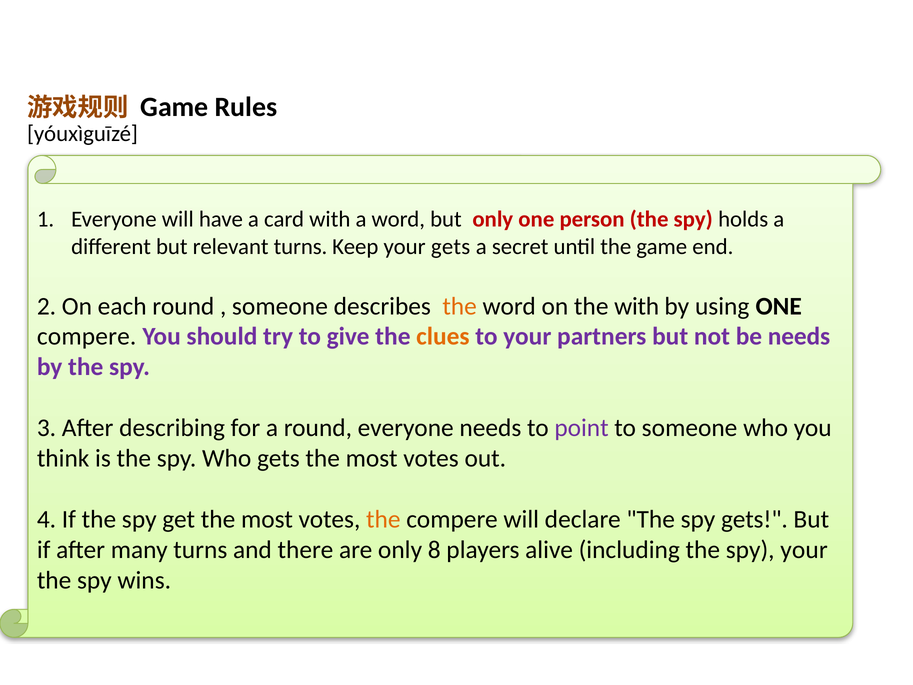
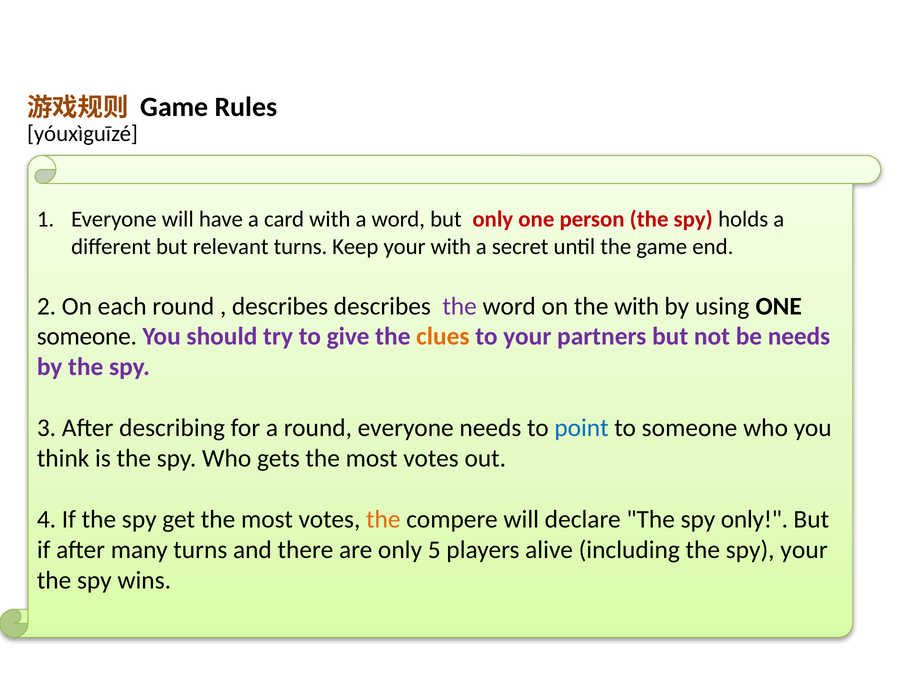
your gets: gets -> with
someone at (280, 306): someone -> describes
the at (460, 306) colour: orange -> purple
compere at (87, 336): compere -> someone
point colour: purple -> blue
spy gets: gets -> only
8: 8 -> 5
